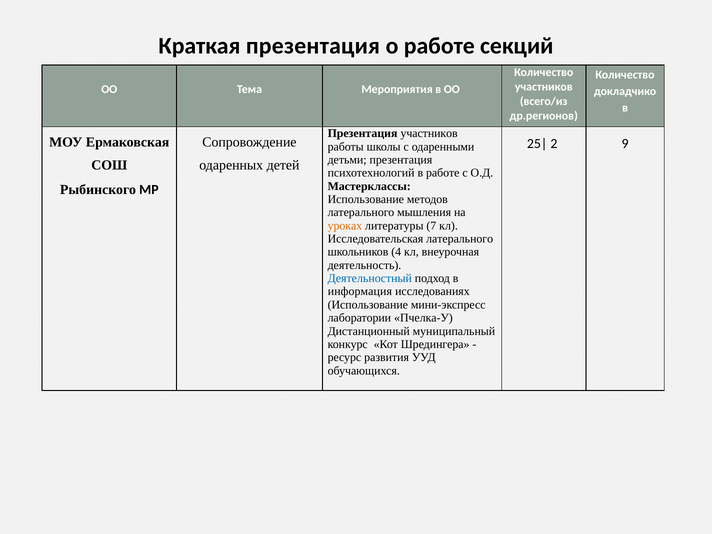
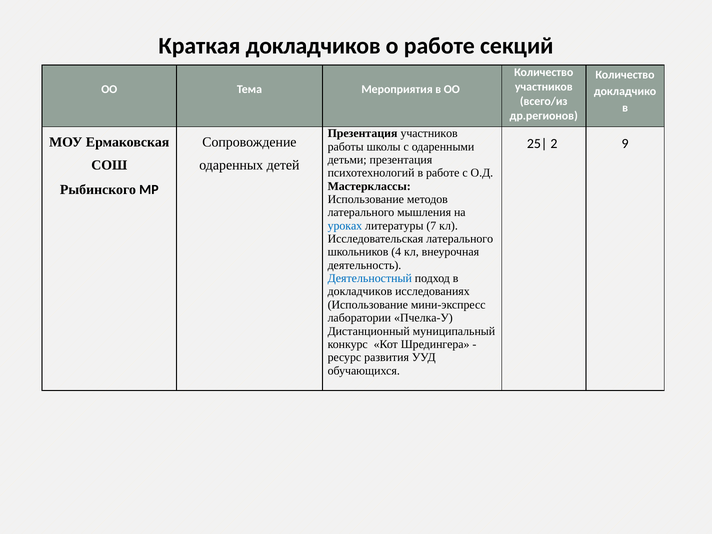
Краткая презентация: презентация -> докладчиков
уроках colour: orange -> blue
информация at (360, 292): информация -> докладчиков
